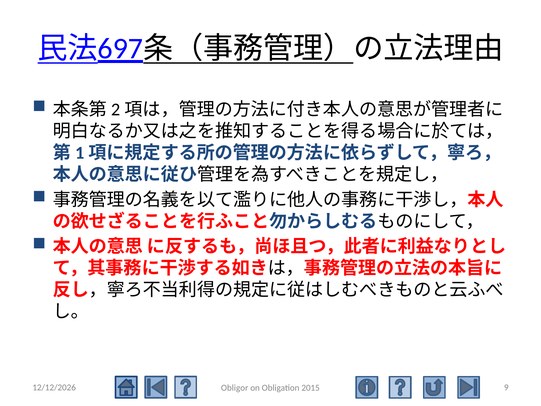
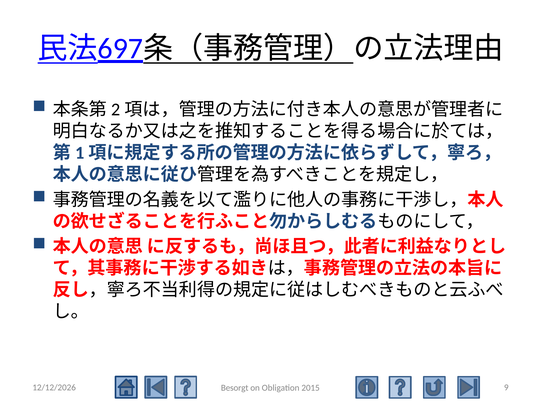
Obligor: Obligor -> Besorgt
